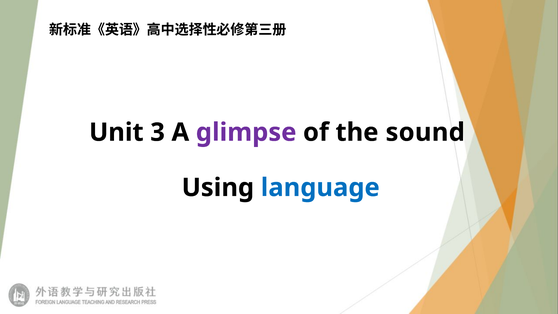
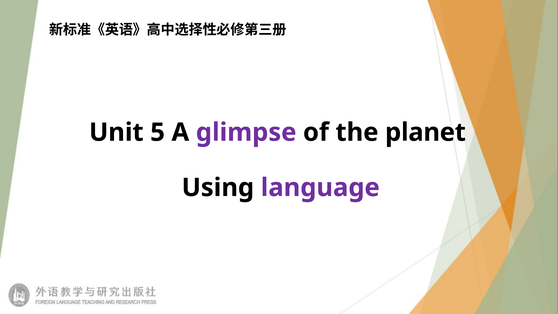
3: 3 -> 5
sound: sound -> planet
language colour: blue -> purple
